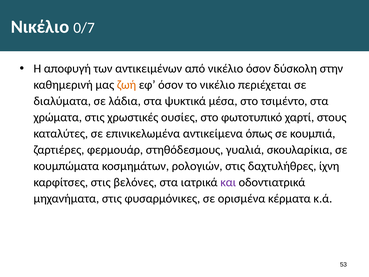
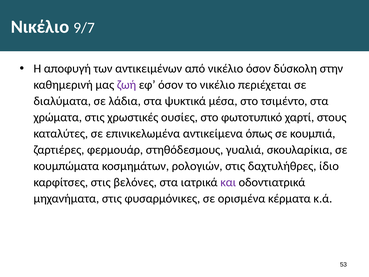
0/7: 0/7 -> 9/7
ζωή colour: orange -> purple
ίχνη: ίχνη -> ίδιο
